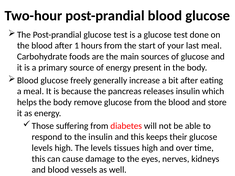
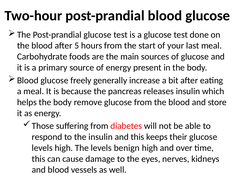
1: 1 -> 5
tissues: tissues -> benign
